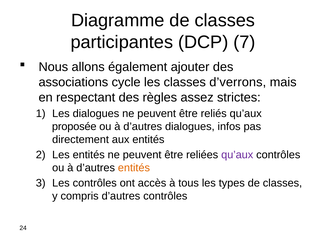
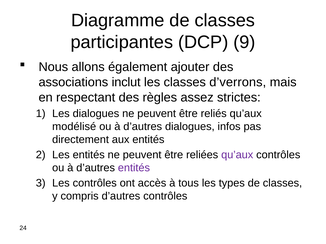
7: 7 -> 9
cycle: cycle -> inclut
proposée: proposée -> modélisé
entités at (134, 168) colour: orange -> purple
